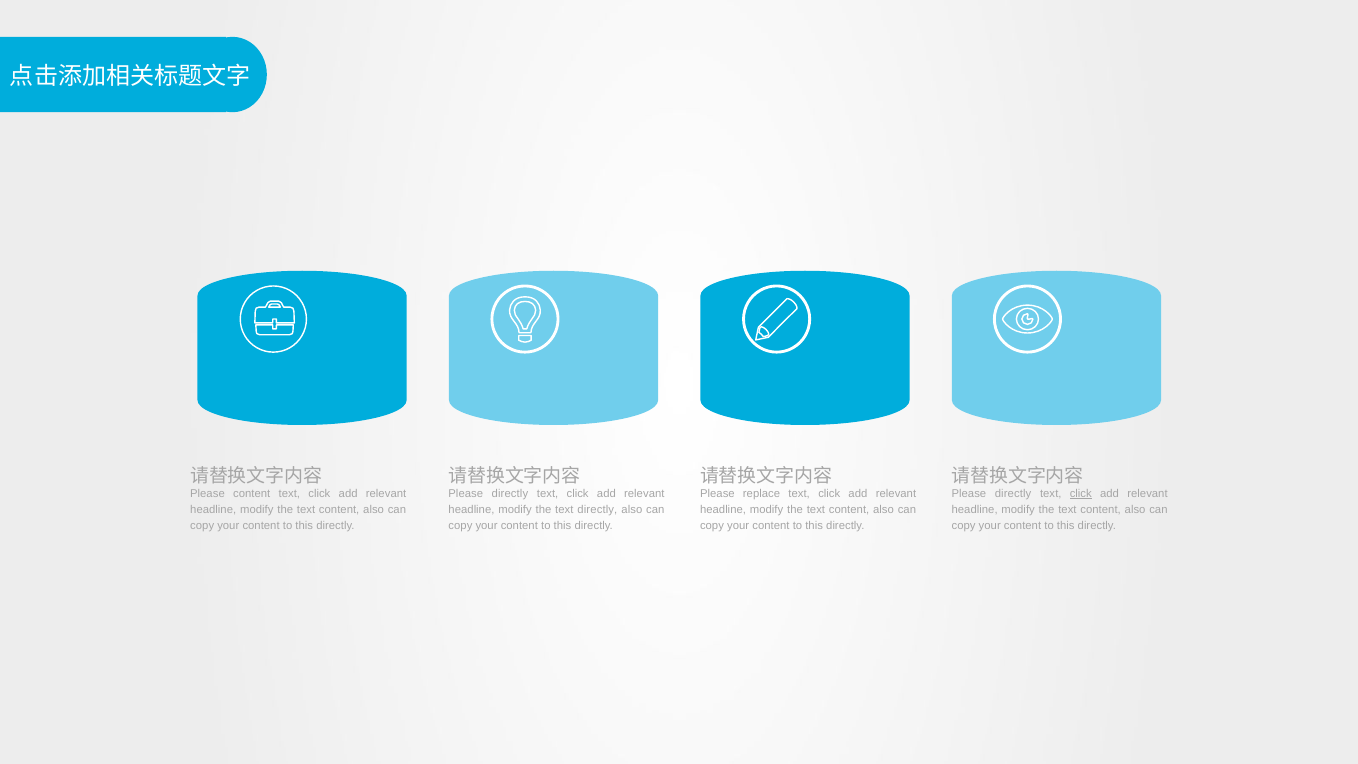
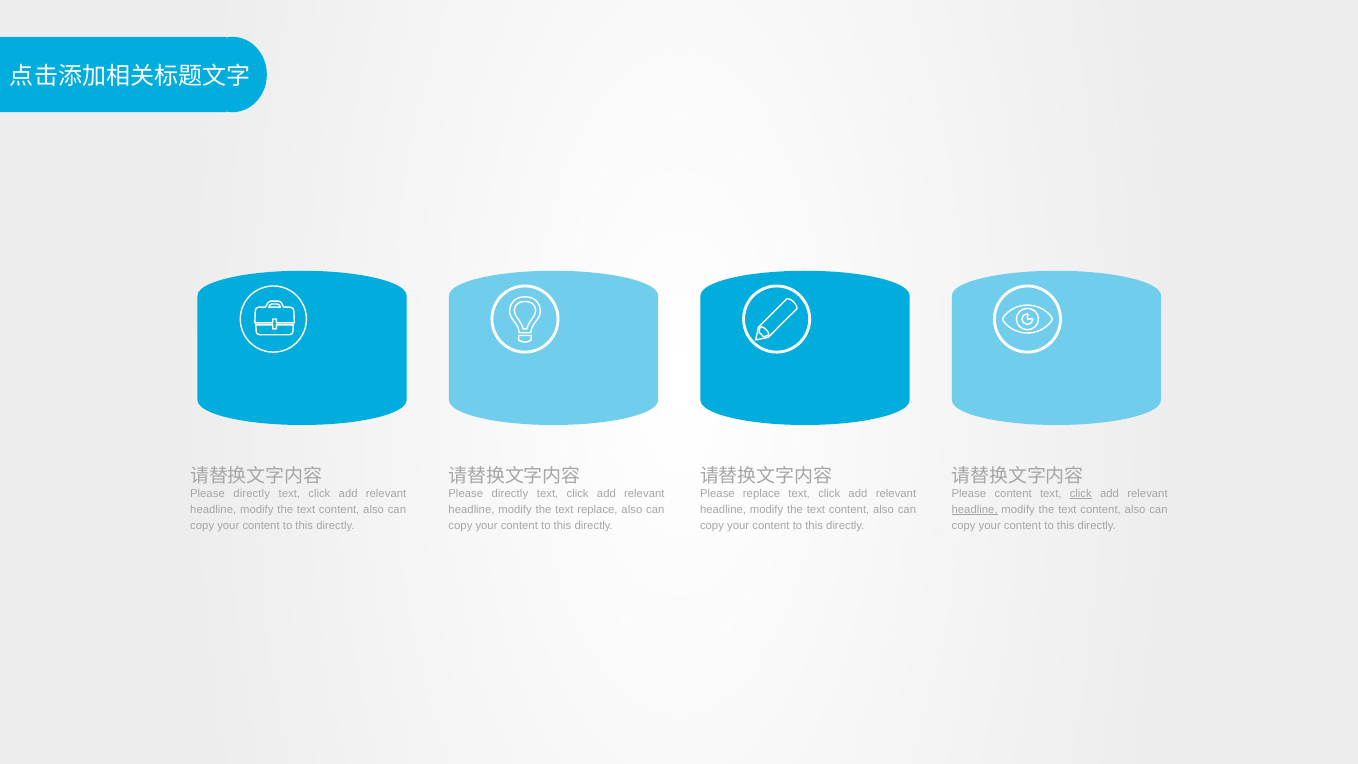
content at (252, 494): content -> directly
directly at (1013, 494): directly -> content
text directly: directly -> replace
headline at (975, 510) underline: none -> present
